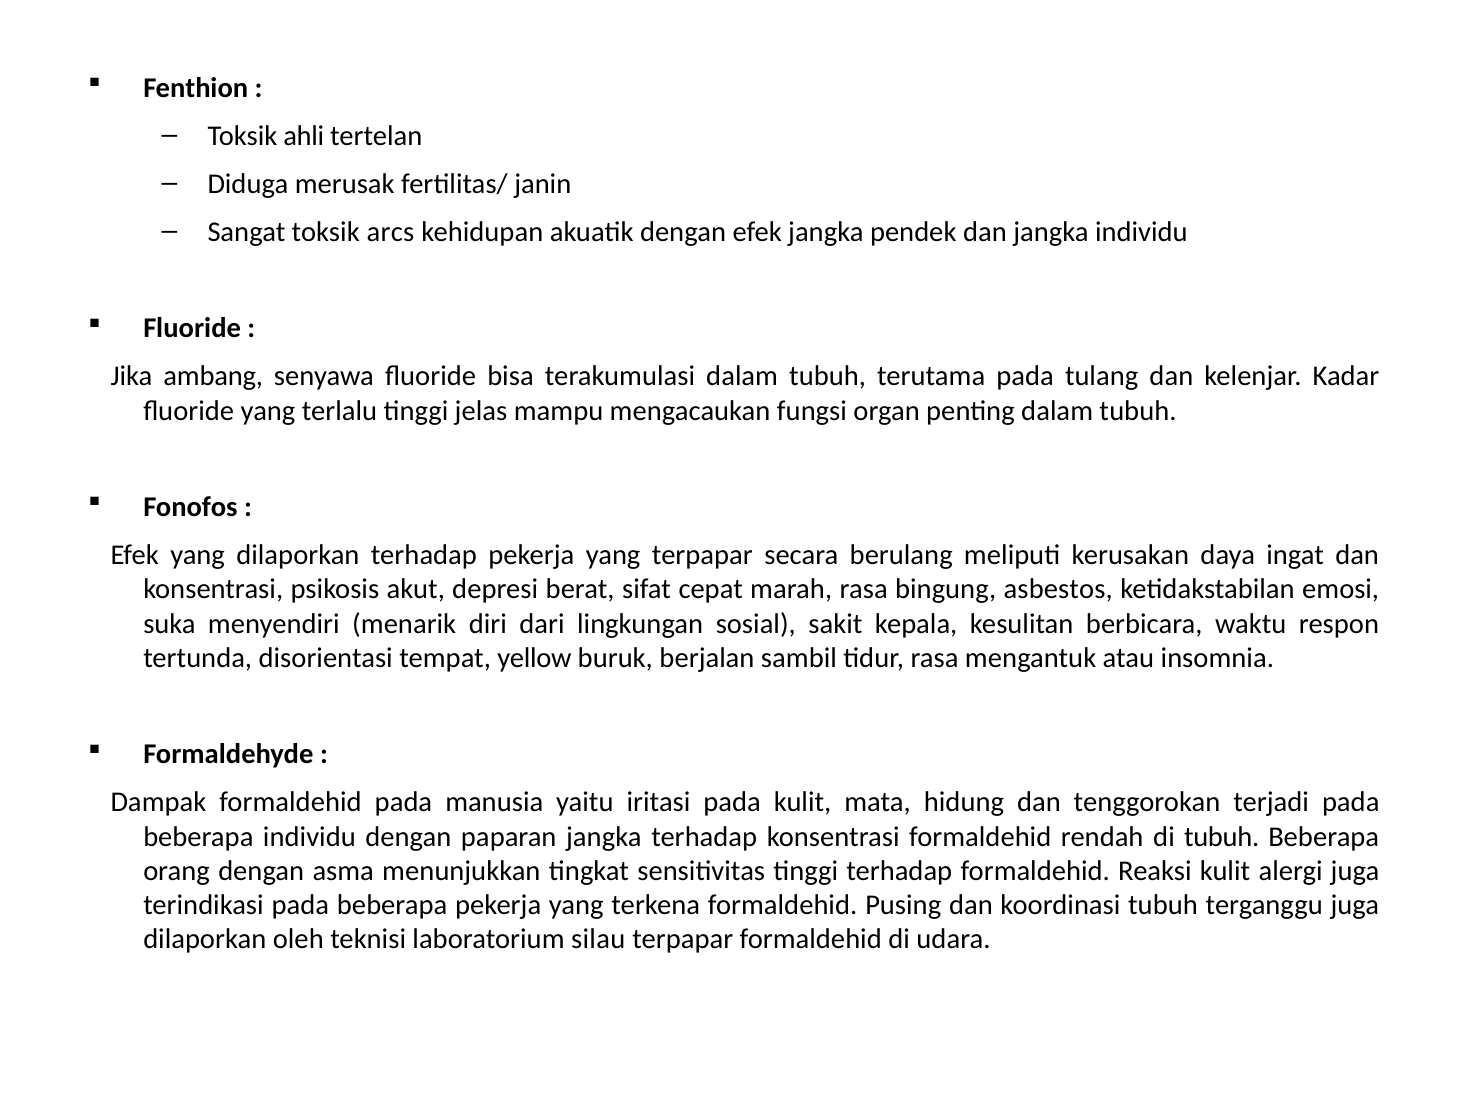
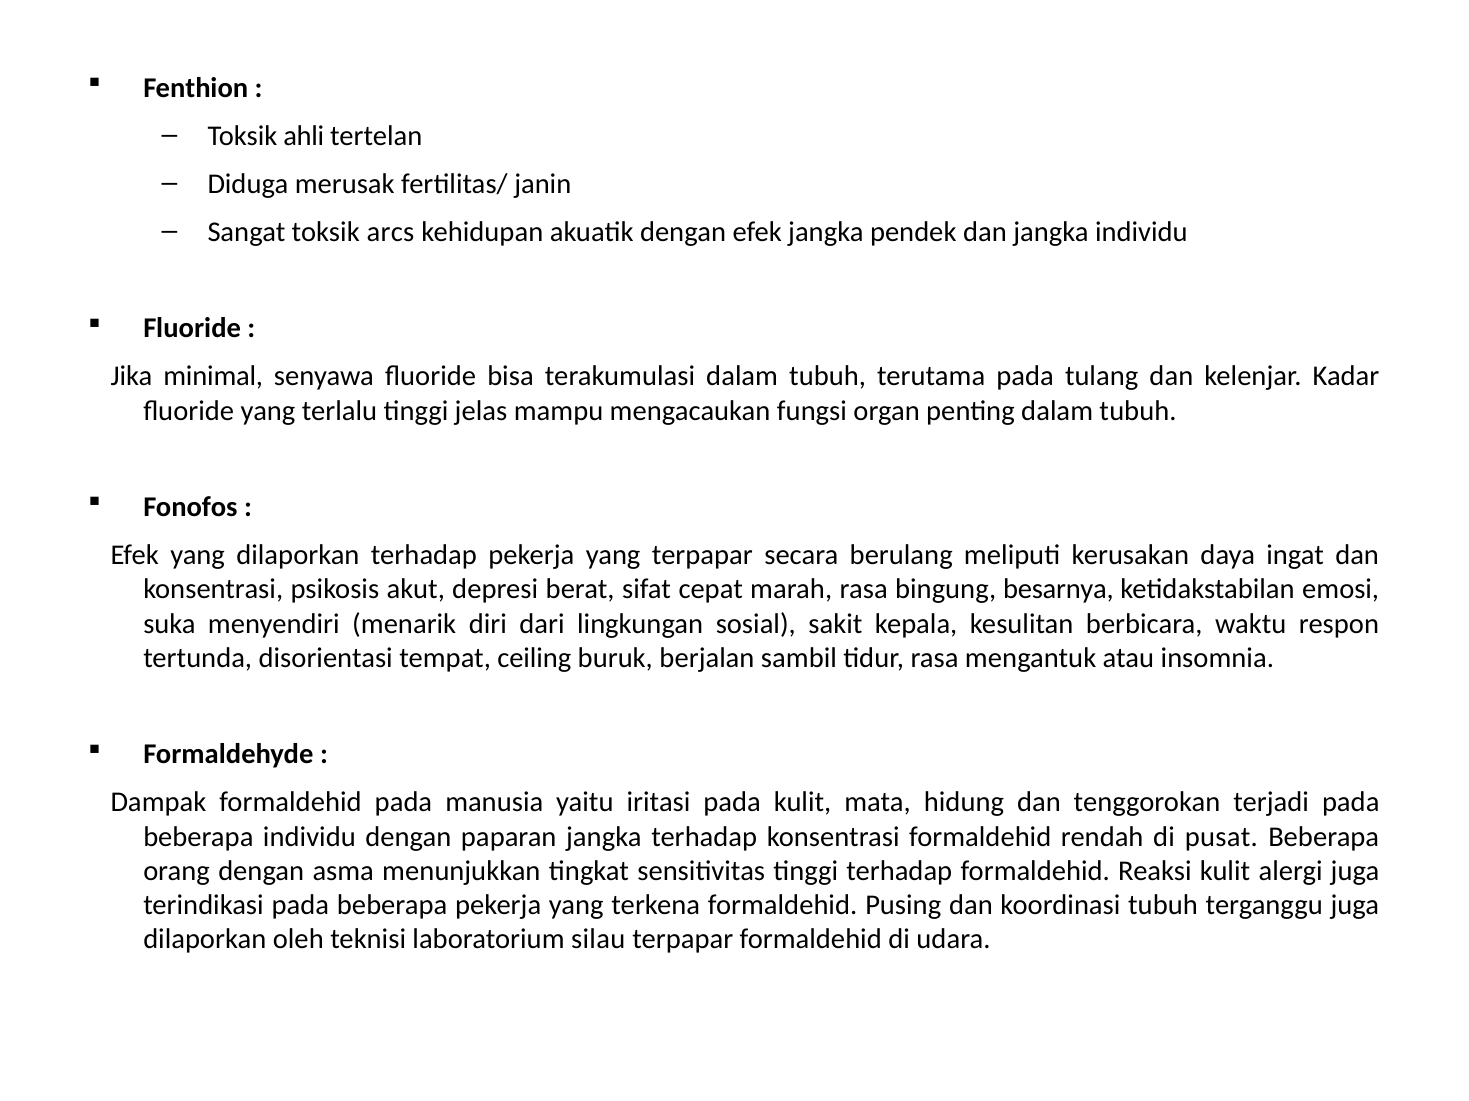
ambang: ambang -> minimal
asbestos: asbestos -> besarnya
yellow: yellow -> ceiling
di tubuh: tubuh -> pusat
